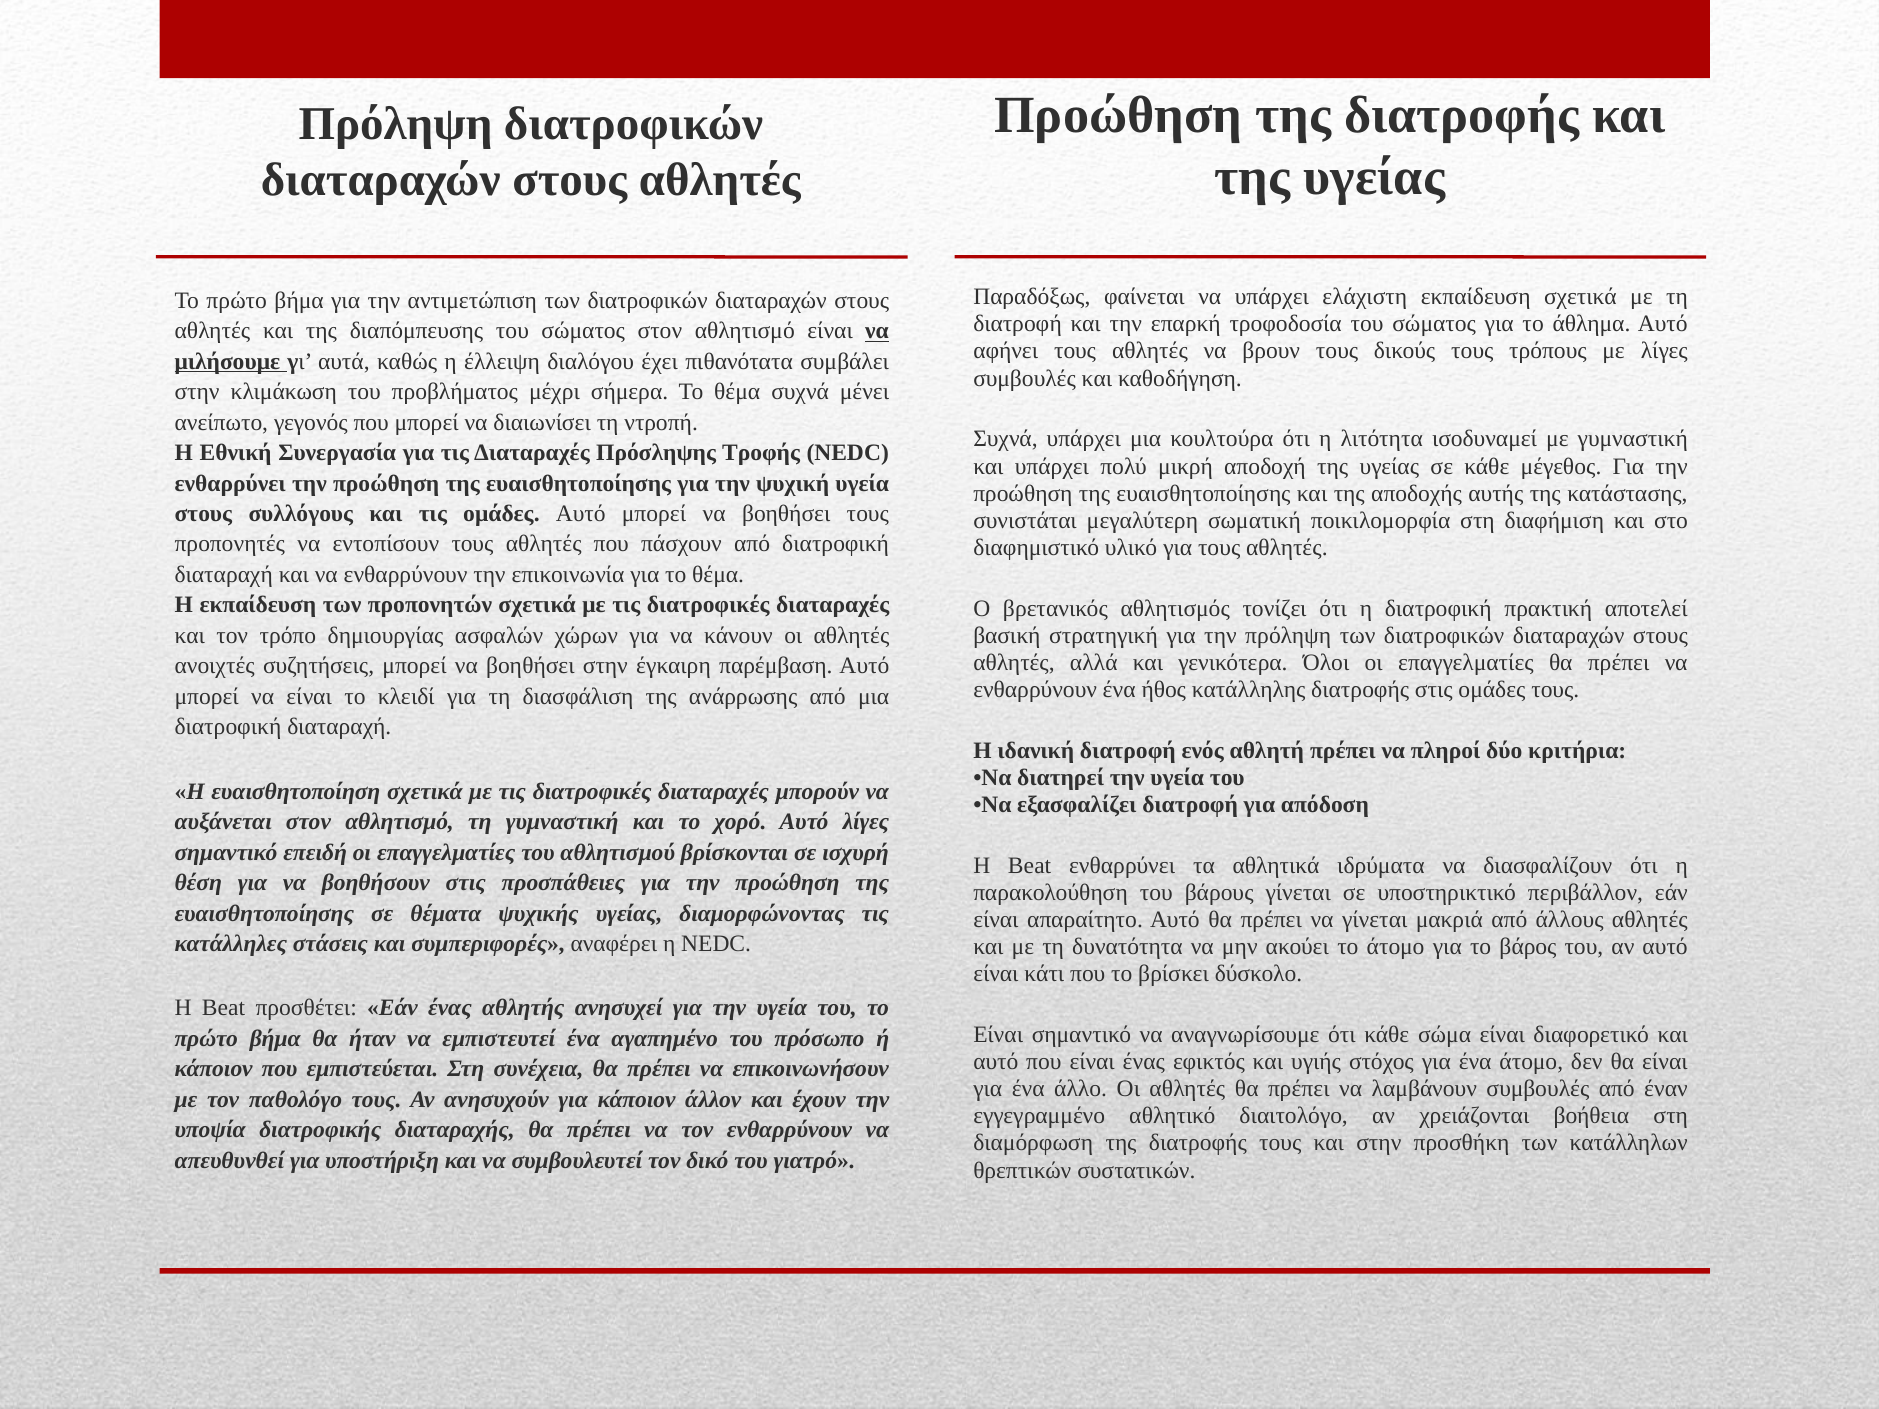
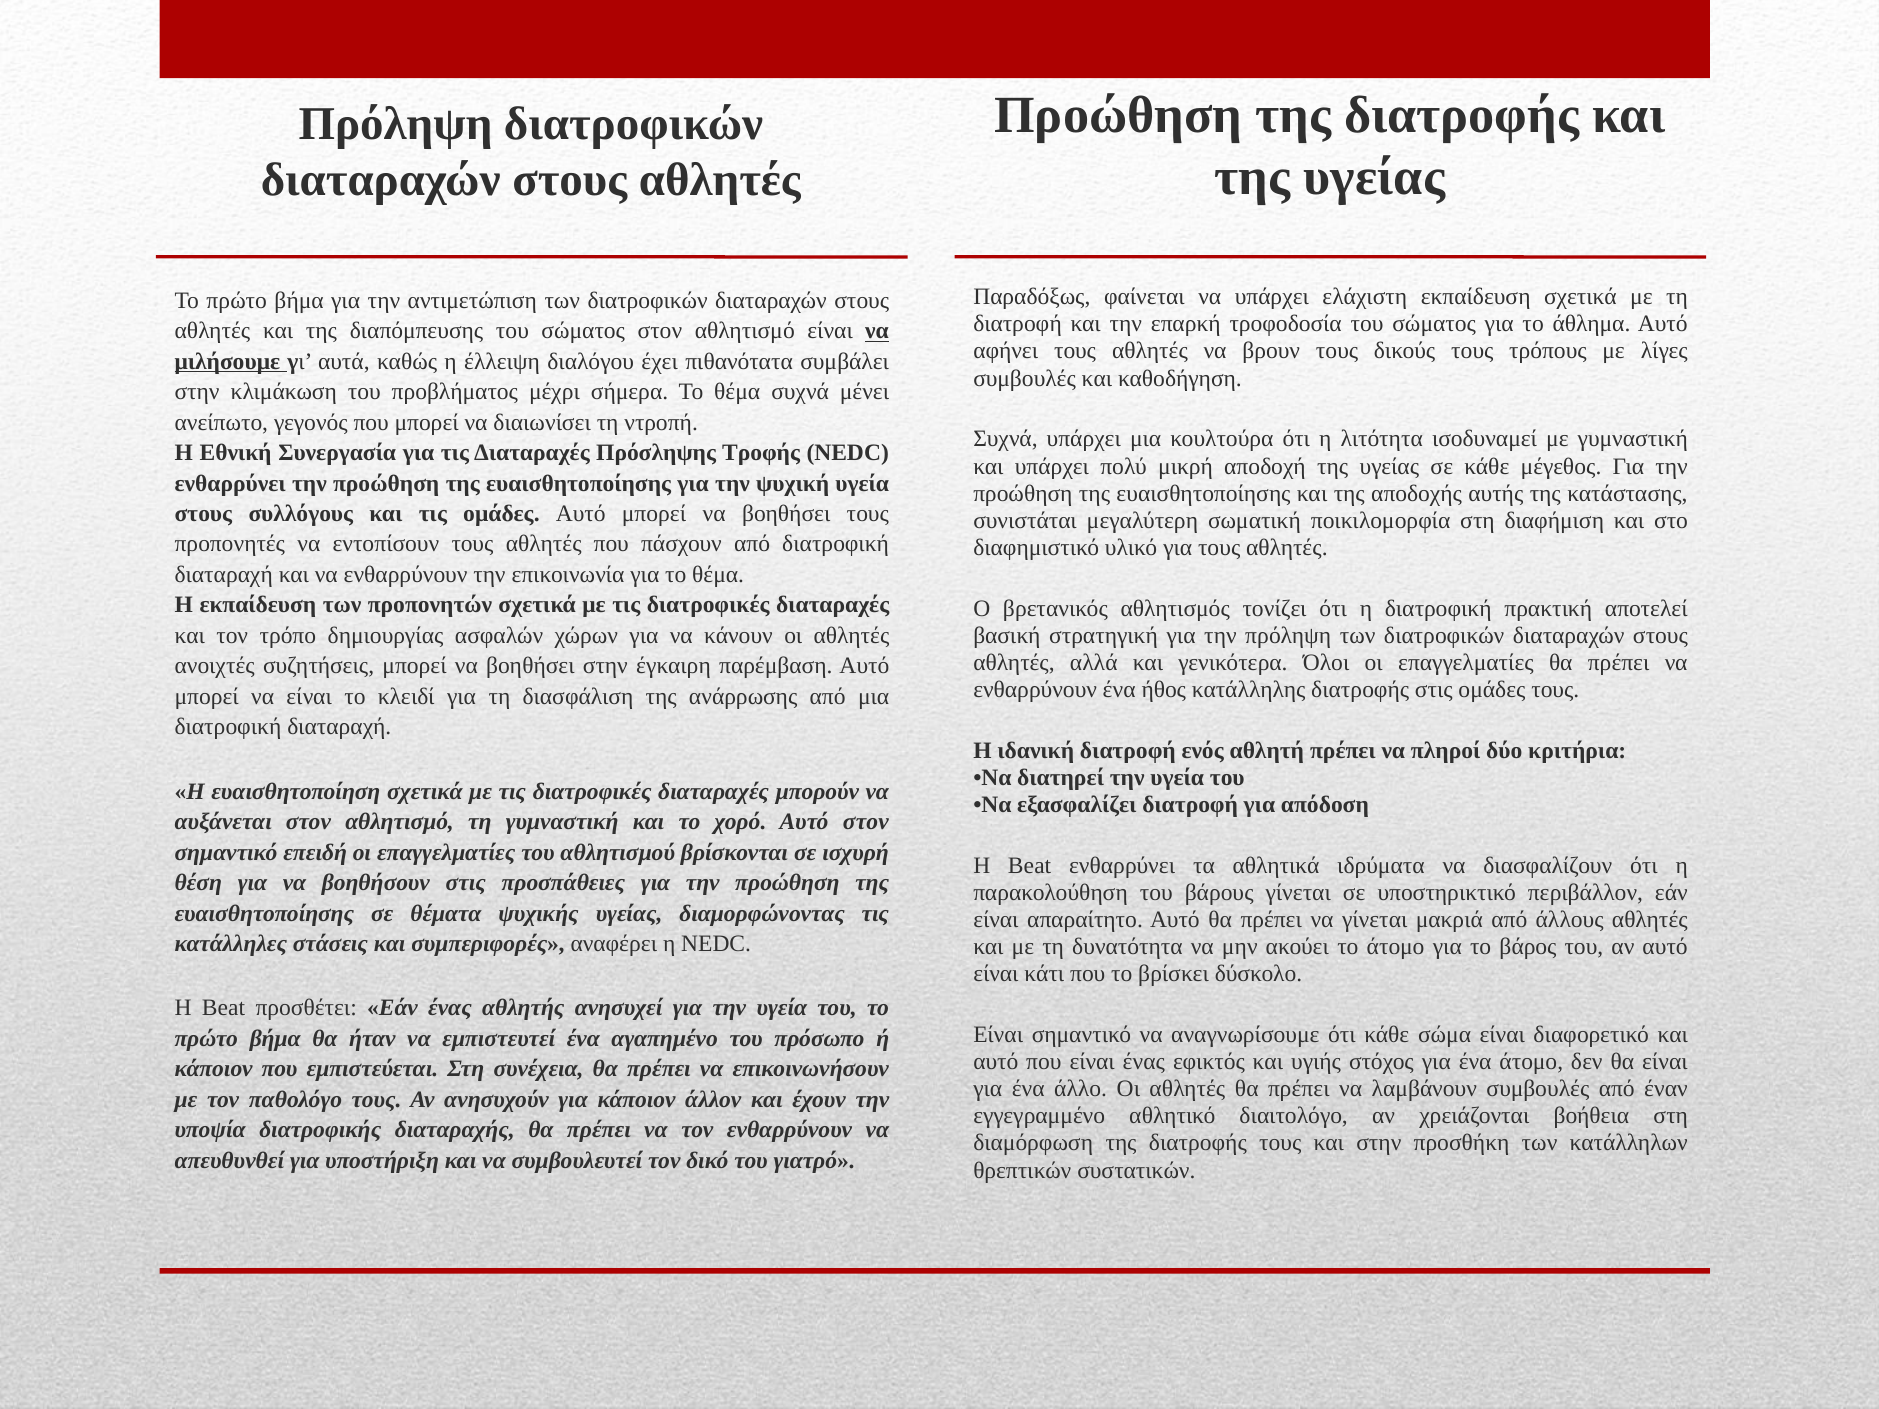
Αυτό λίγες: λίγες -> στον
